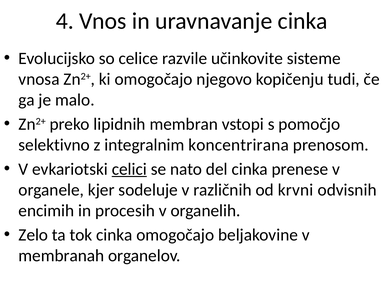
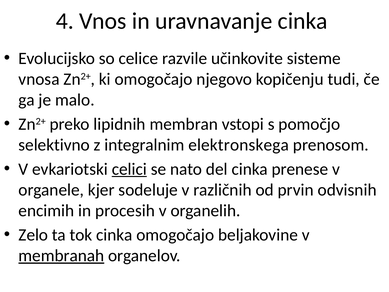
koncentrirana: koncentrirana -> elektronskega
krvni: krvni -> prvin
membranah underline: none -> present
